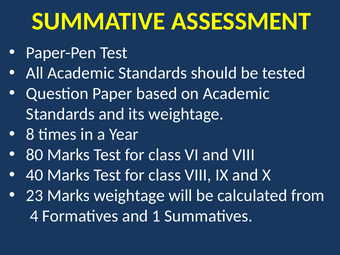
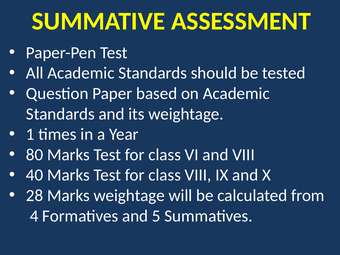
8: 8 -> 1
23: 23 -> 28
1: 1 -> 5
